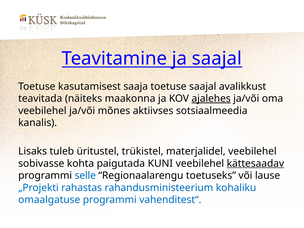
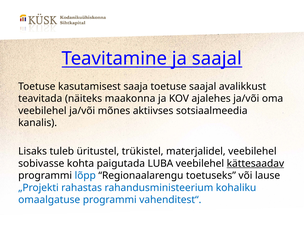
ajalehes underline: present -> none
KUNI: KUNI -> LUBA
selle: selle -> lõpp
